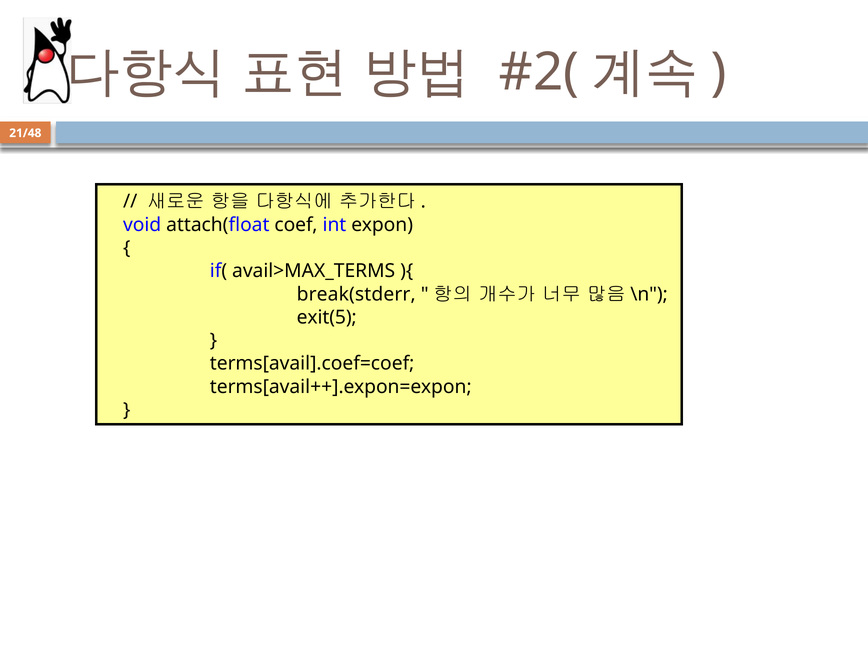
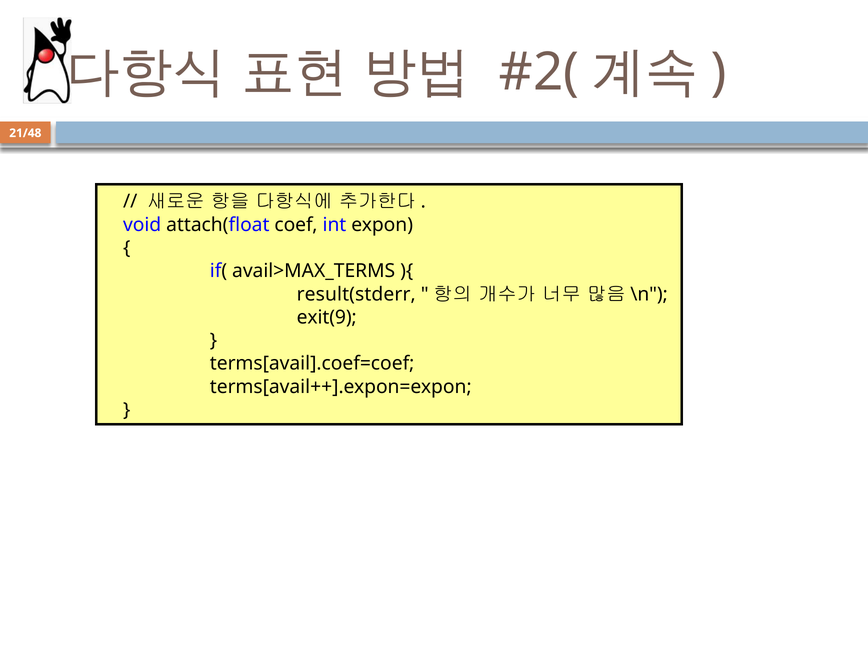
break(stderr: break(stderr -> result(stderr
exit(5: exit(5 -> exit(9
